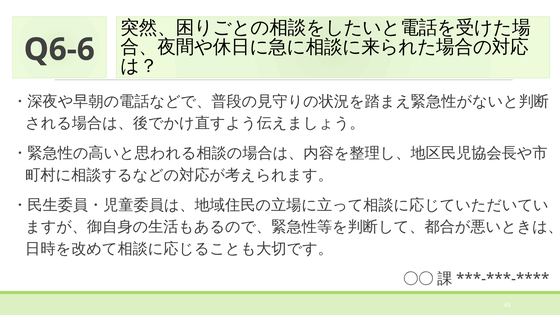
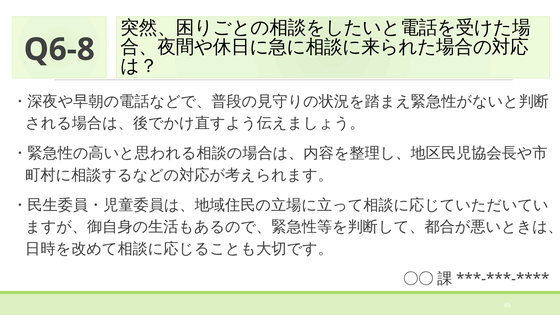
Q6-6: Q6-6 -> Q6-8
